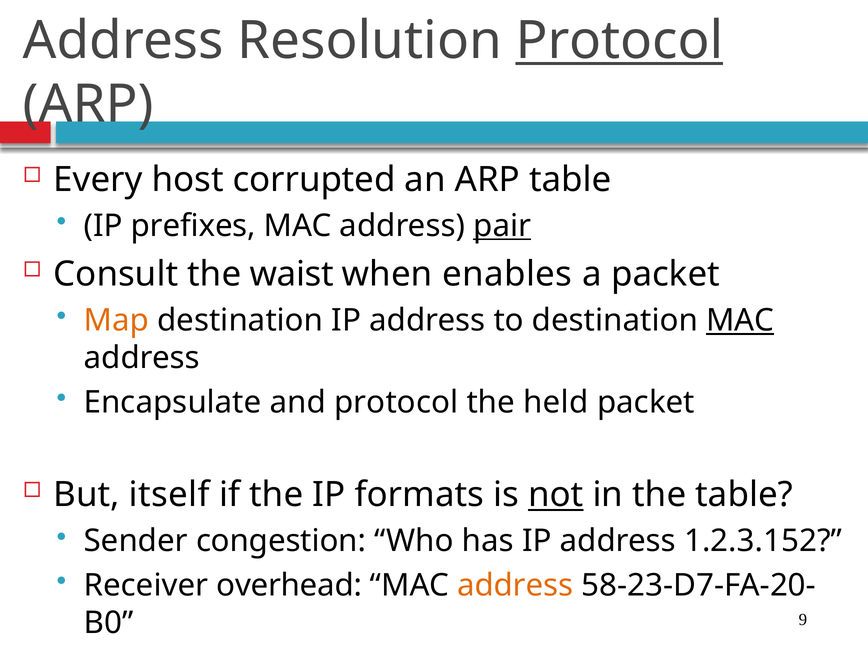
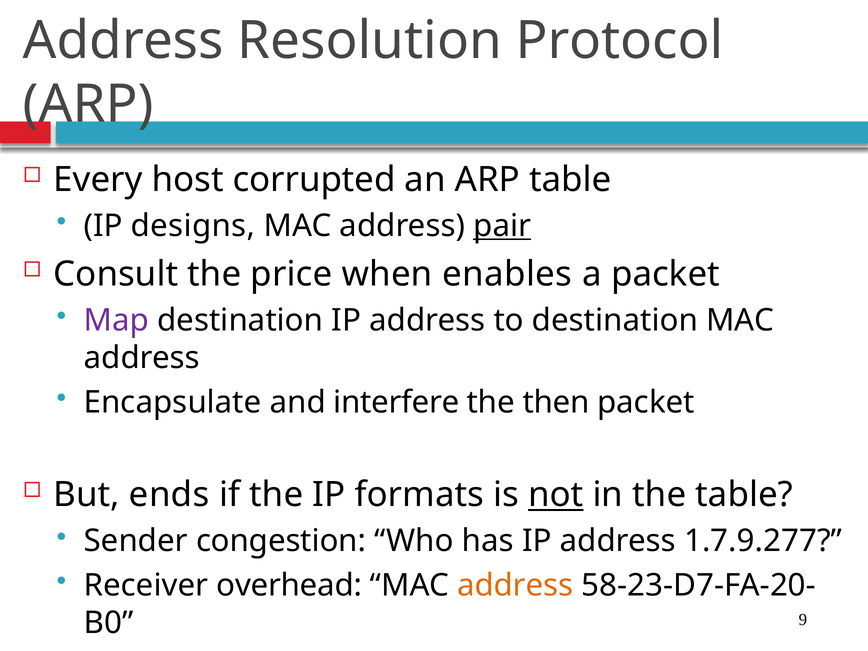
Protocol at (620, 41) underline: present -> none
prefixes: prefixes -> designs
waist: waist -> price
Map colour: orange -> purple
MAC at (740, 320) underline: present -> none
and protocol: protocol -> interfere
held: held -> then
itself: itself -> ends
1.2.3.152: 1.2.3.152 -> 1.7.9.277
